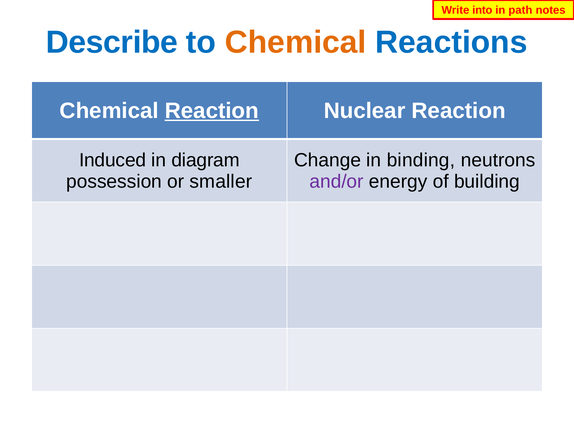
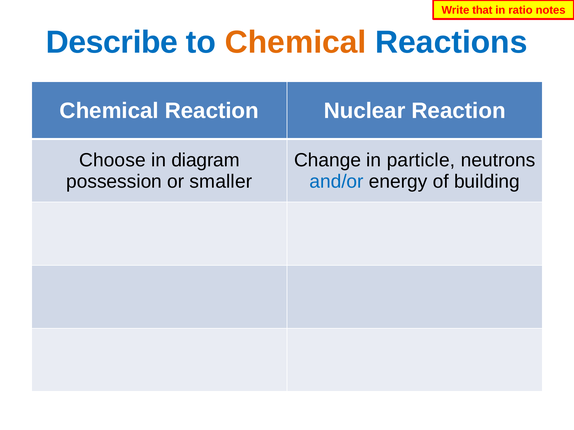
into: into -> that
path: path -> ratio
Reaction at (212, 111) underline: present -> none
Induced: Induced -> Choose
binding: binding -> particle
and/or colour: purple -> blue
